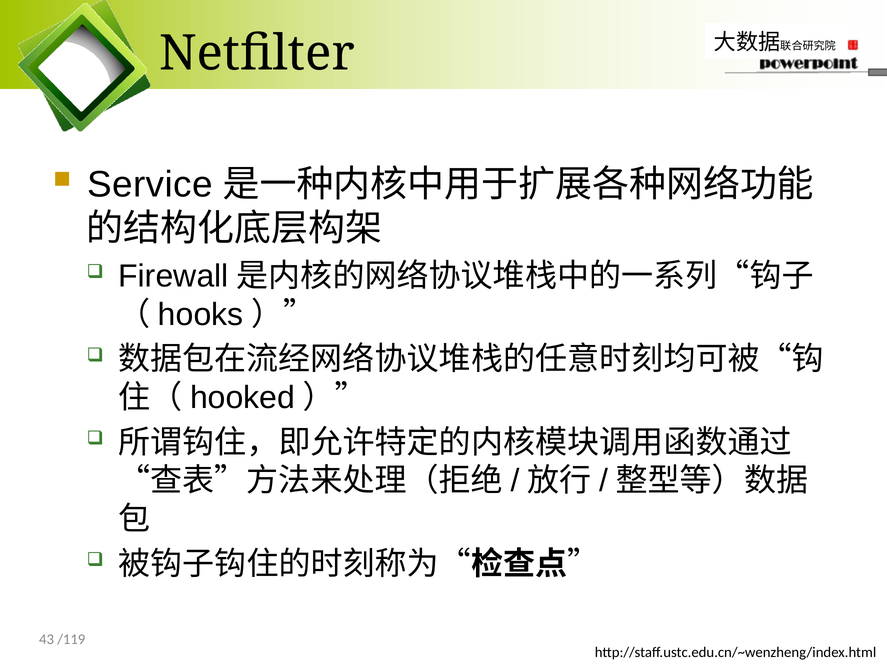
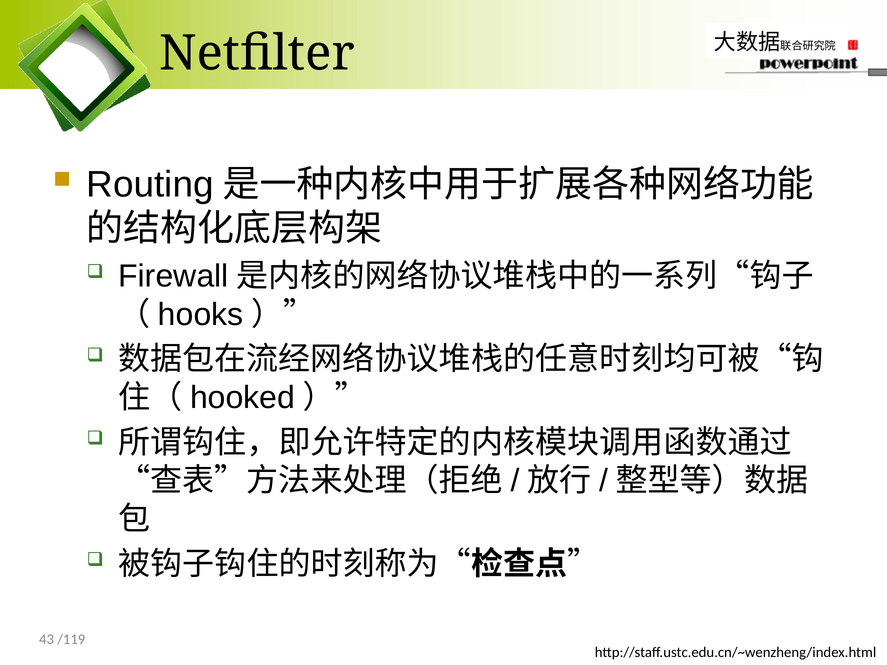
Service: Service -> Routing
